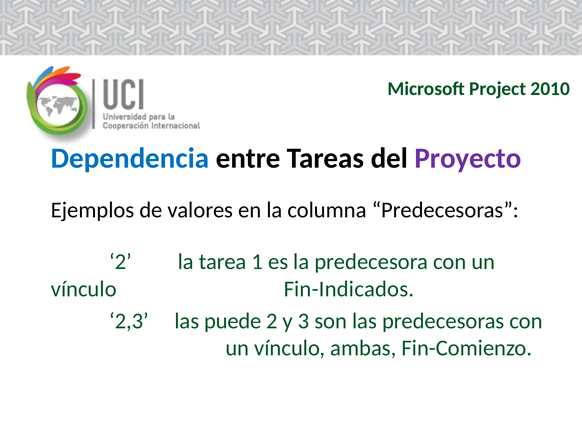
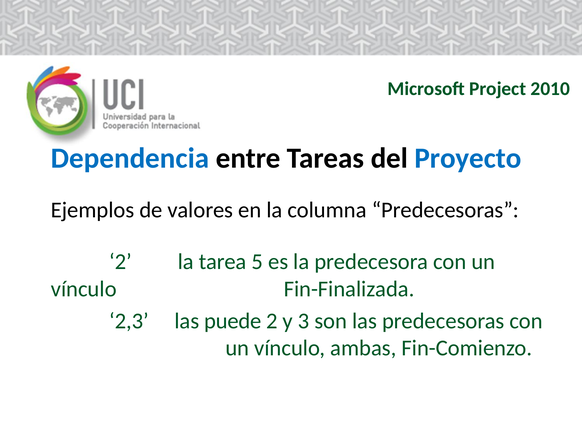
Proyecto colour: purple -> blue
1: 1 -> 5
Fin-Indicados: Fin-Indicados -> Fin-Finalizada
